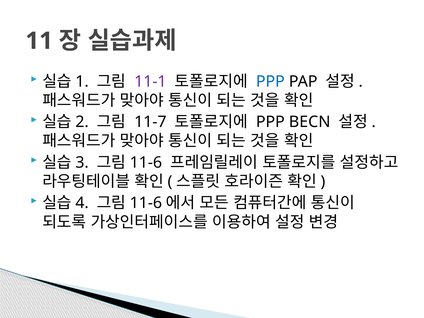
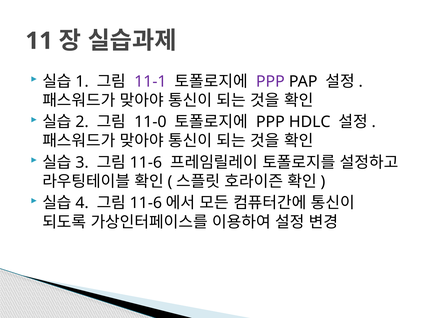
PPP at (270, 81) colour: blue -> purple
11-7: 11-7 -> 11-0
BECN: BECN -> HDLC
